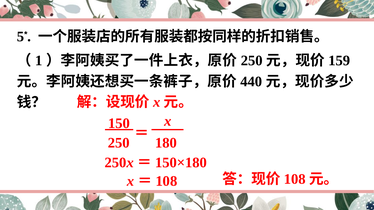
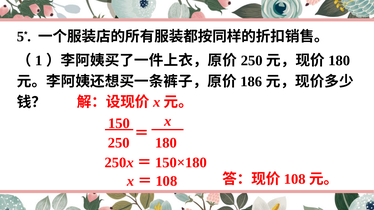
159 at (339, 61): 159 -> 180
440: 440 -> 186
